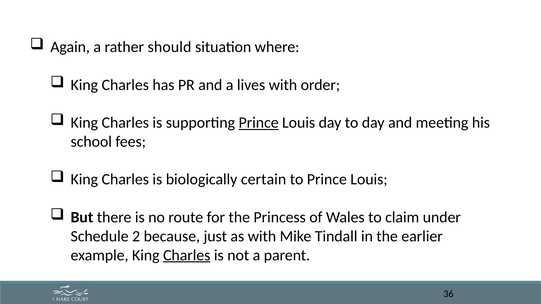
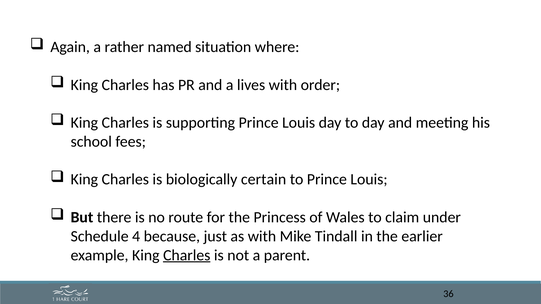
should: should -> named
Prince at (259, 123) underline: present -> none
2: 2 -> 4
